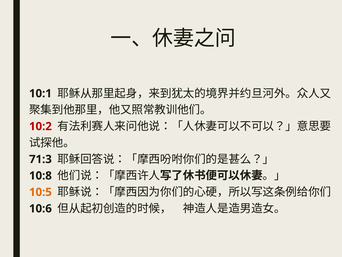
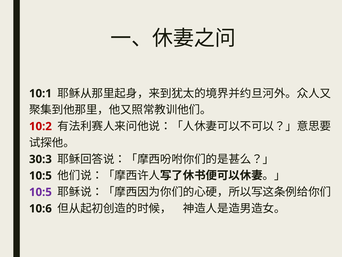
71:3: 71:3 -> 30:3
10:8 at (40, 175): 10:8 -> 10:5
10:5 at (40, 192) colour: orange -> purple
